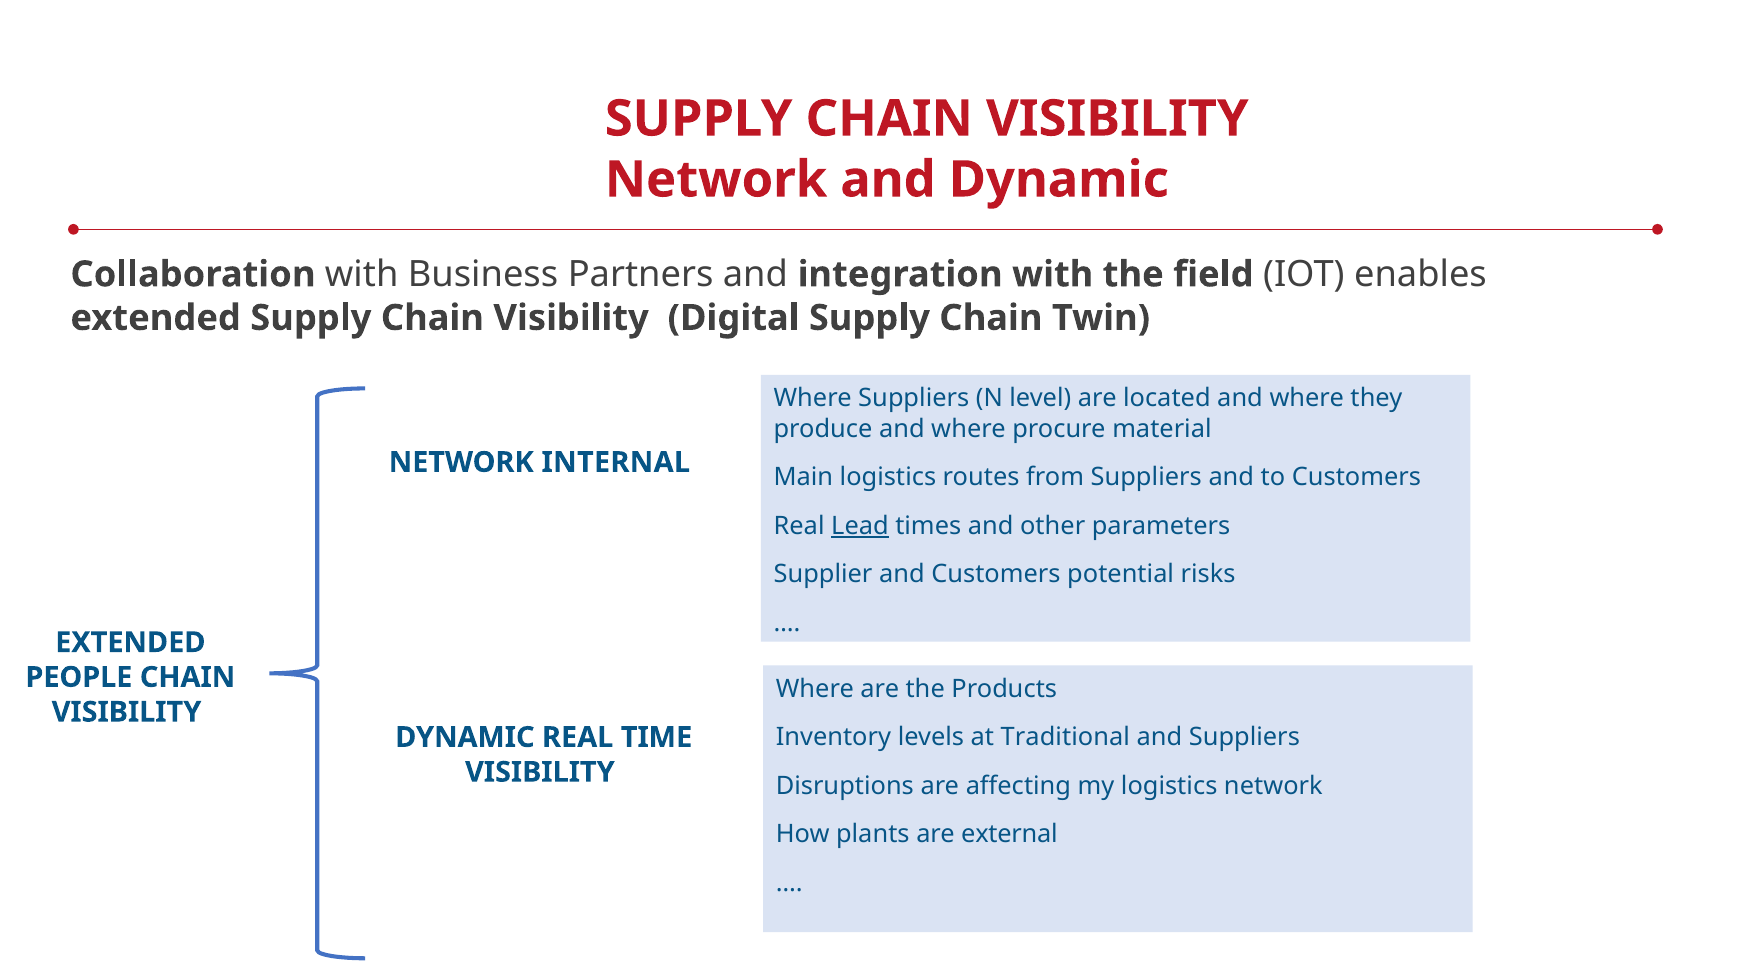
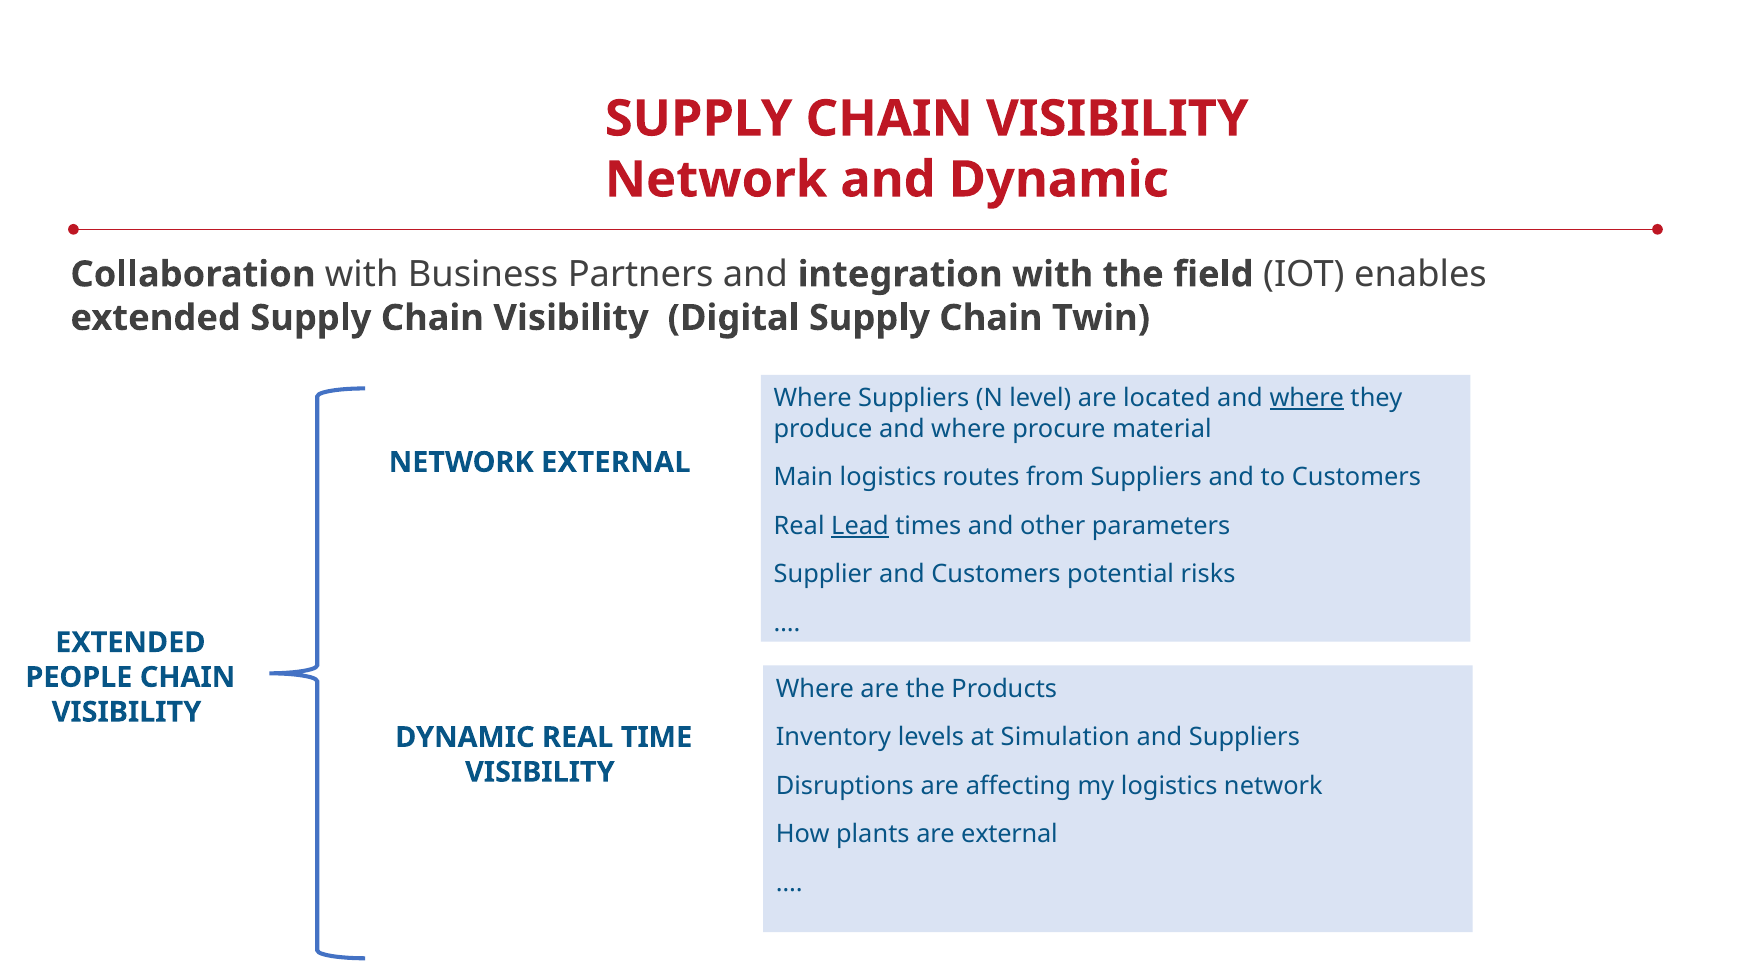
where at (1307, 398) underline: none -> present
NETWORK INTERNAL: INTERNAL -> EXTERNAL
Traditional: Traditional -> Simulation
